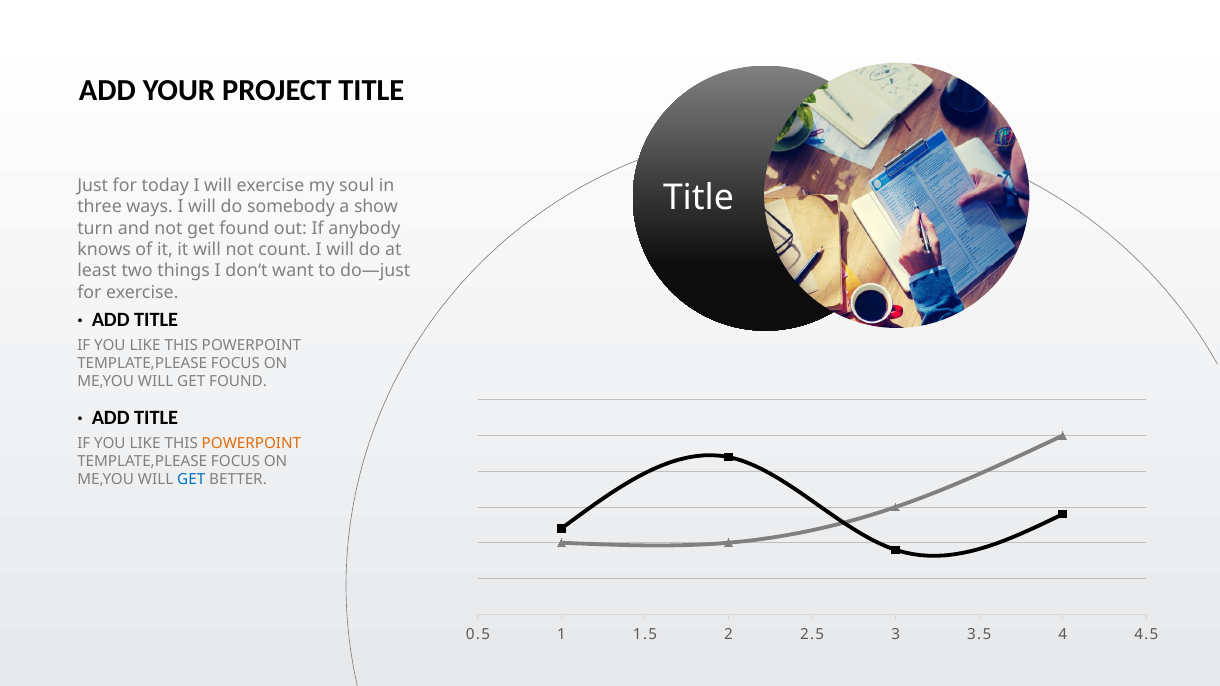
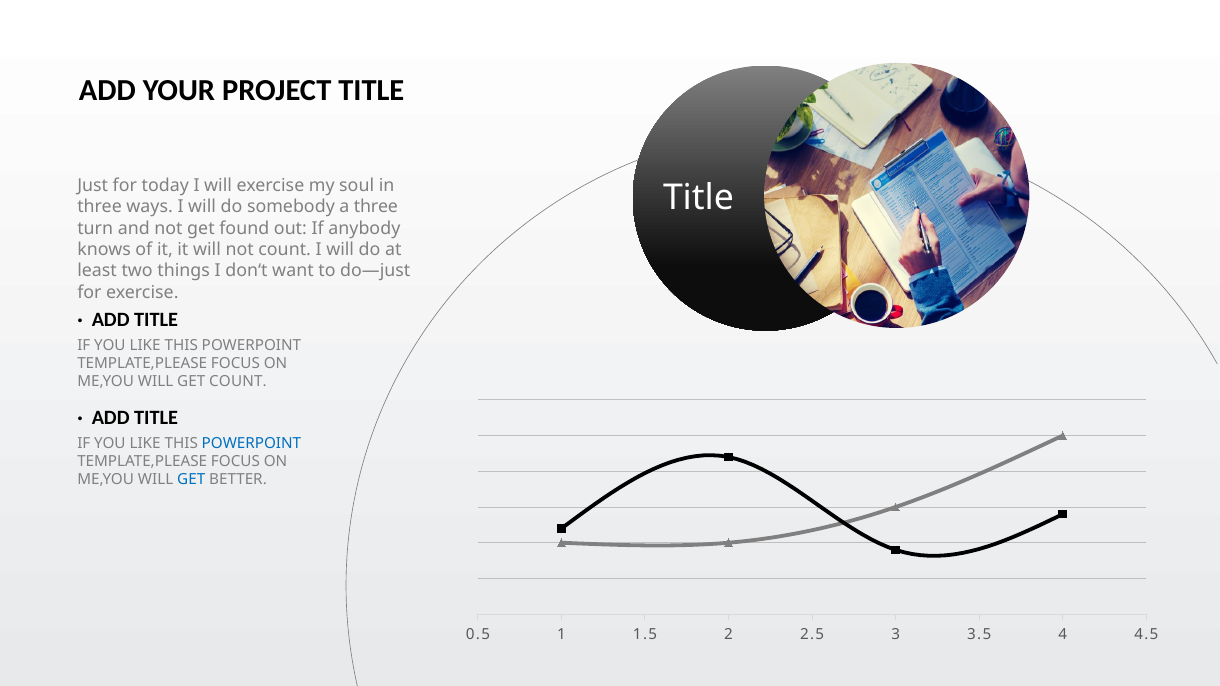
a show: show -> three
WILL GET FOUND: FOUND -> COUNT
POWERPOINT at (251, 443) colour: orange -> blue
